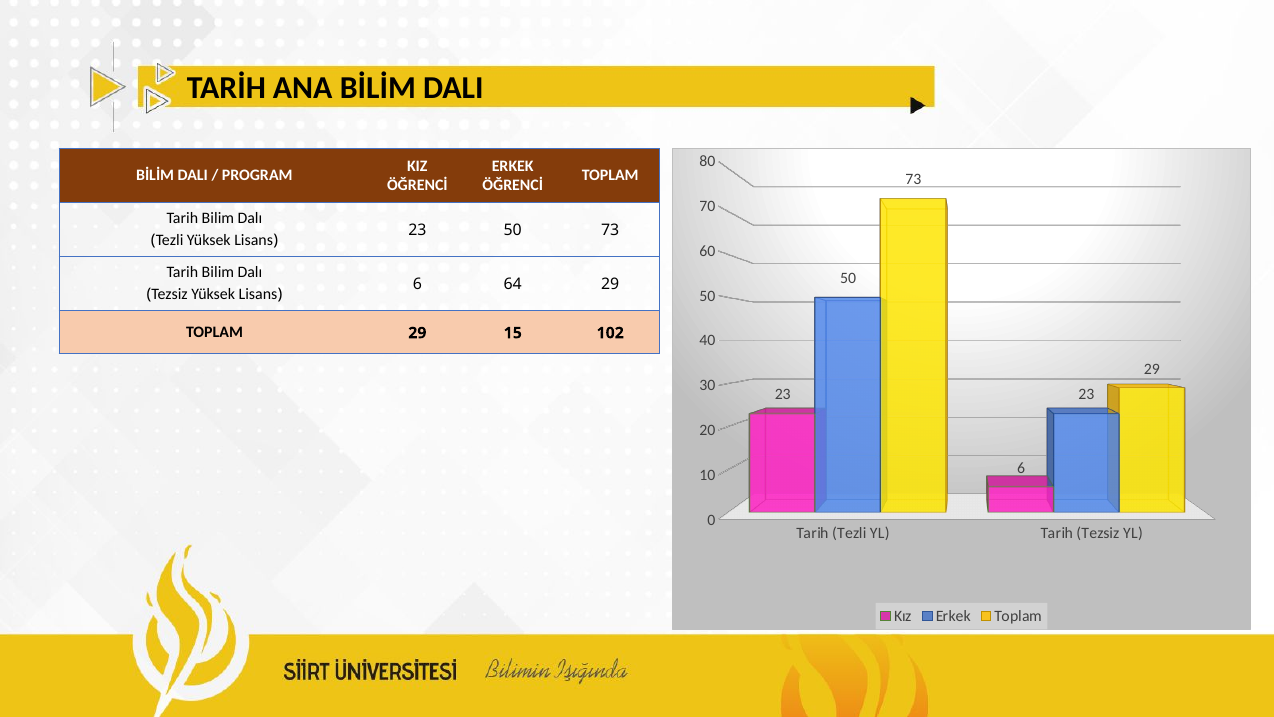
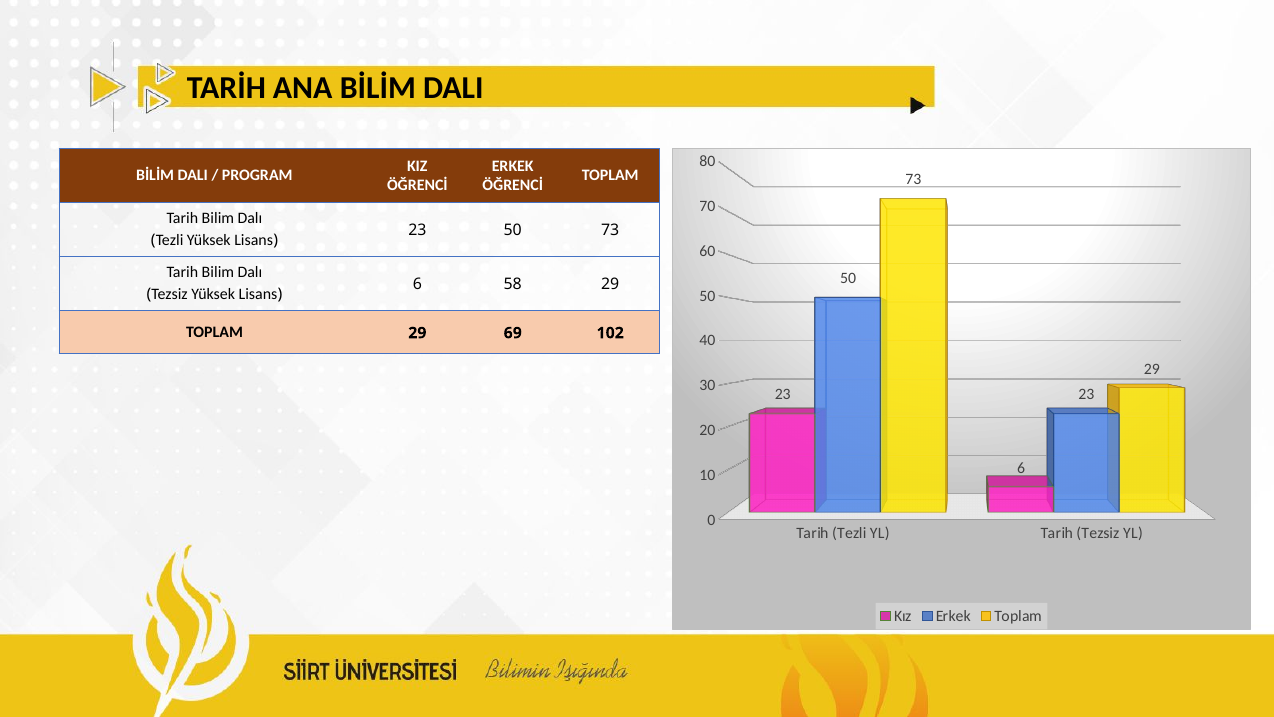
64: 64 -> 58
15: 15 -> 69
